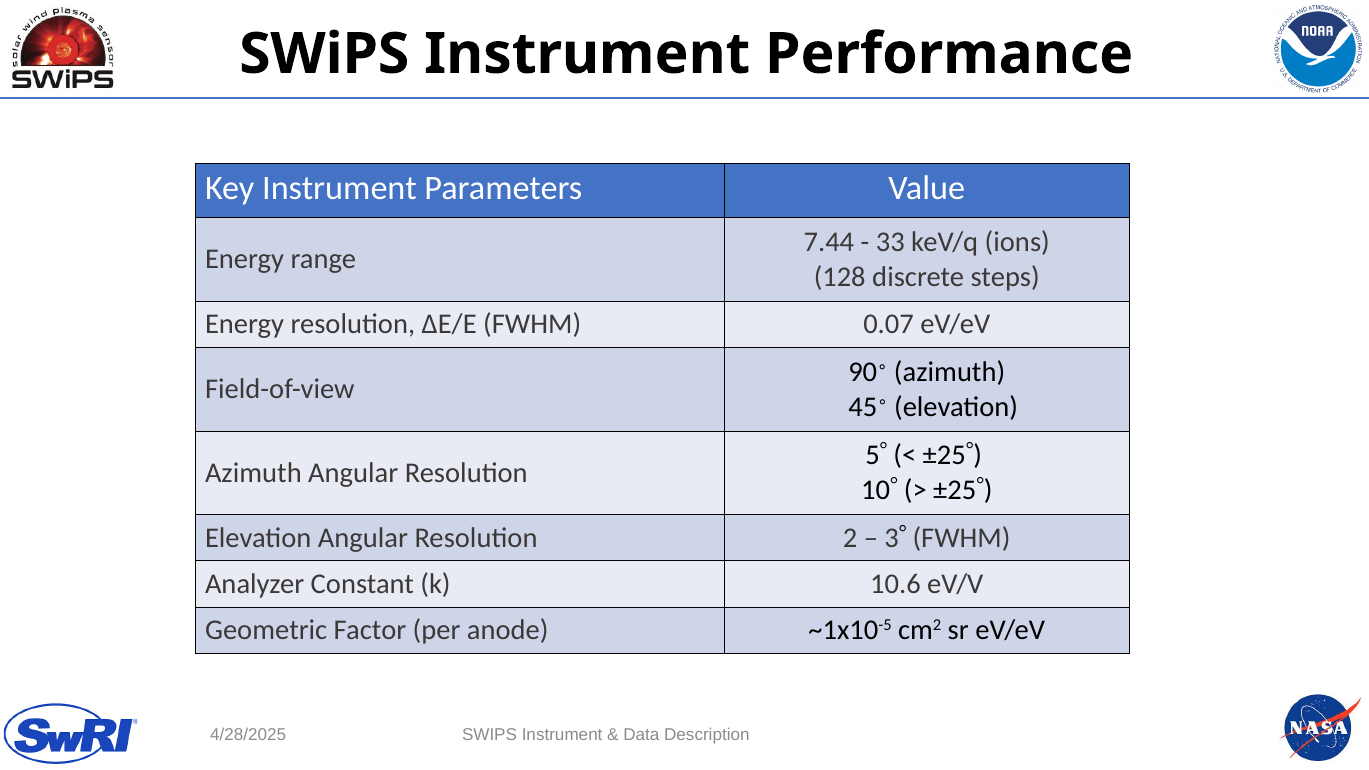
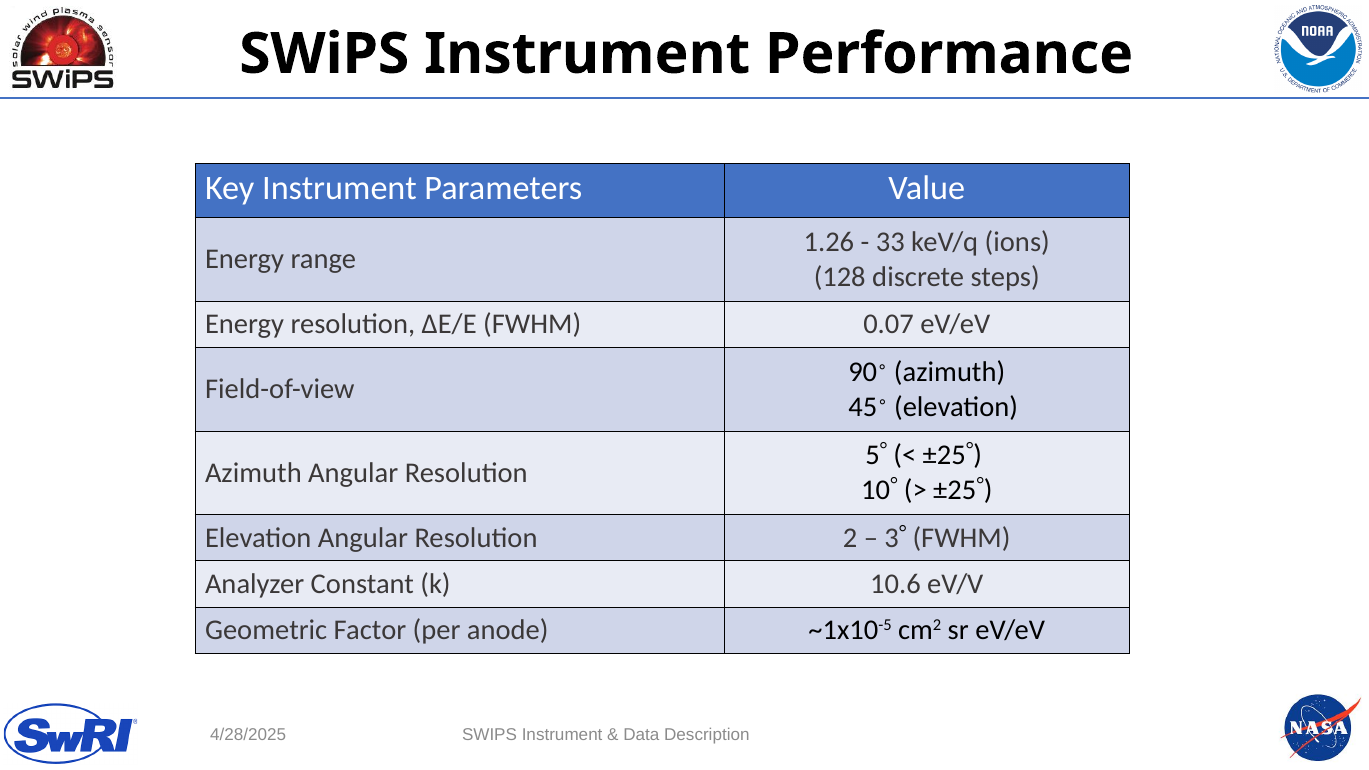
7.44: 7.44 -> 1.26
